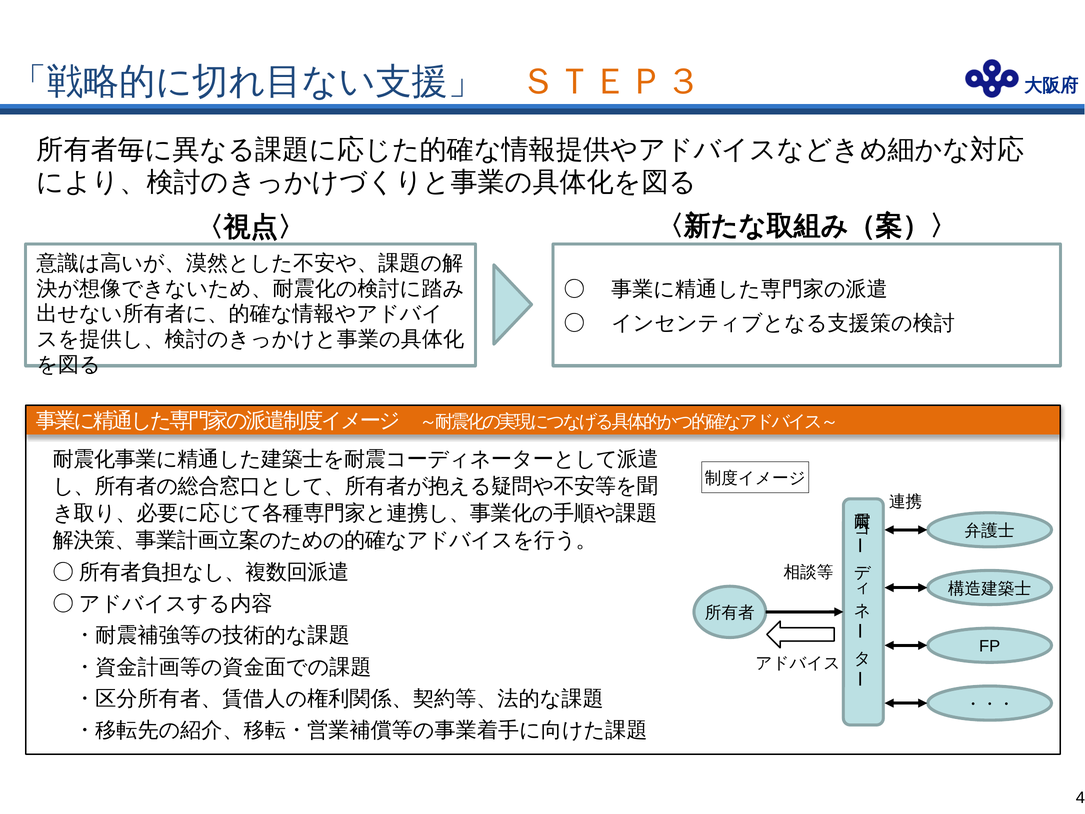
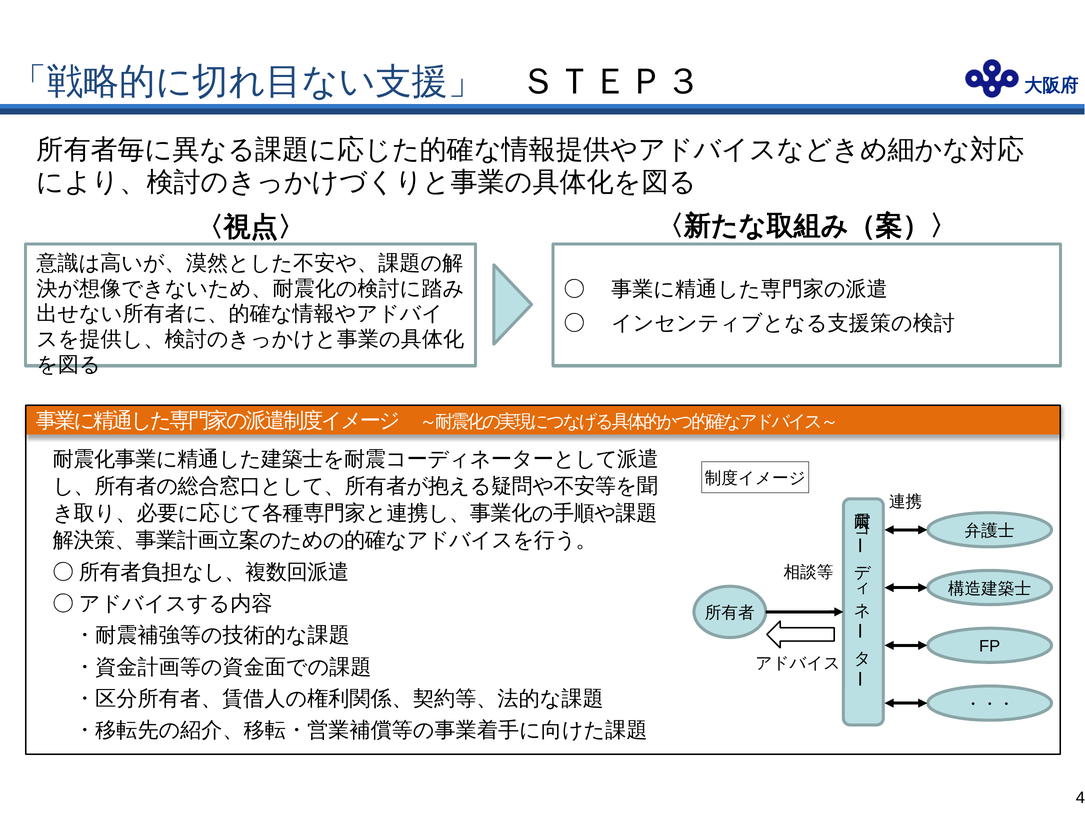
ＳＴＥＰ３ colour: orange -> black
